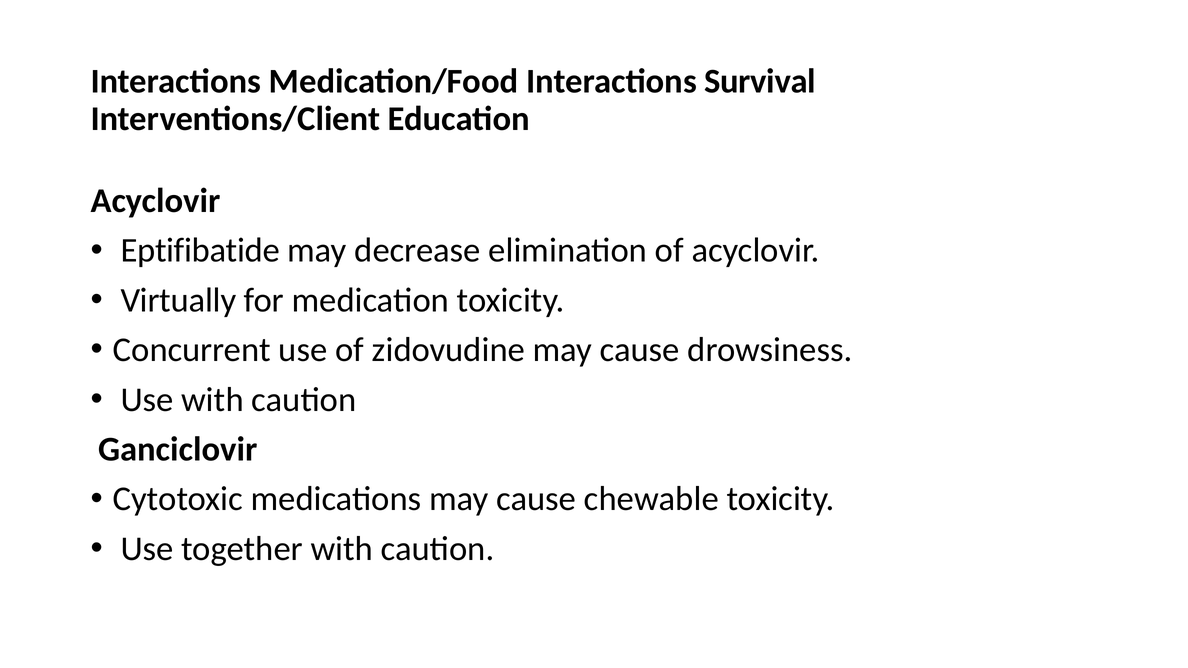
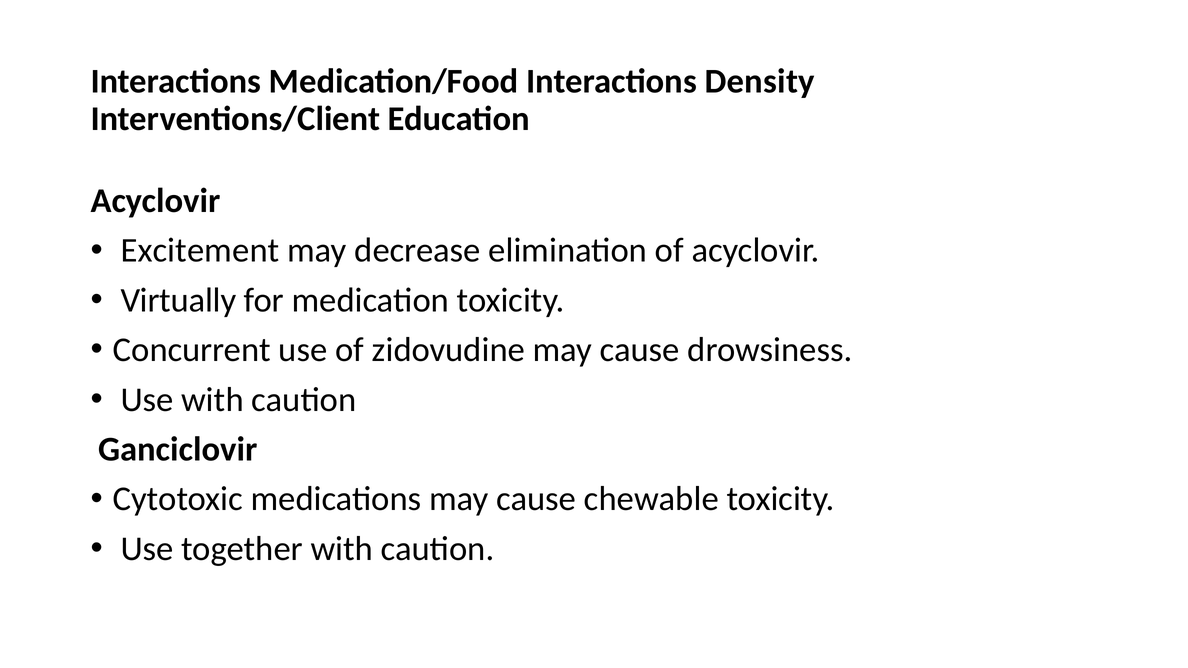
Survival: Survival -> Density
Eptifibatide: Eptifibatide -> Excitement
